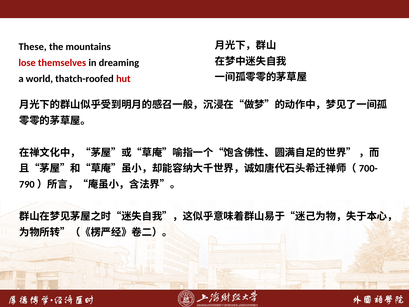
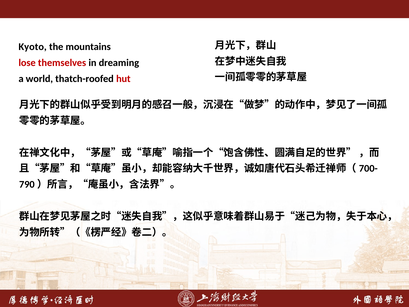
These: These -> Kyoto
